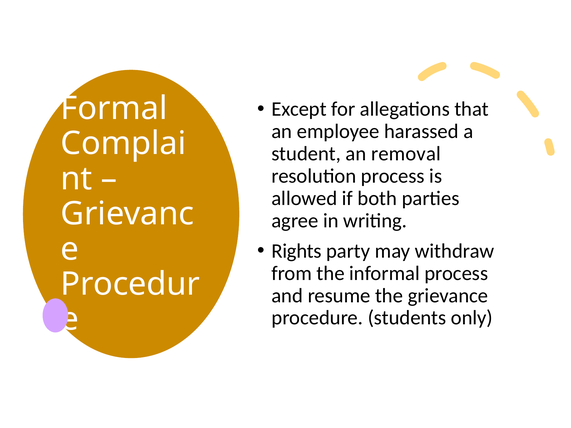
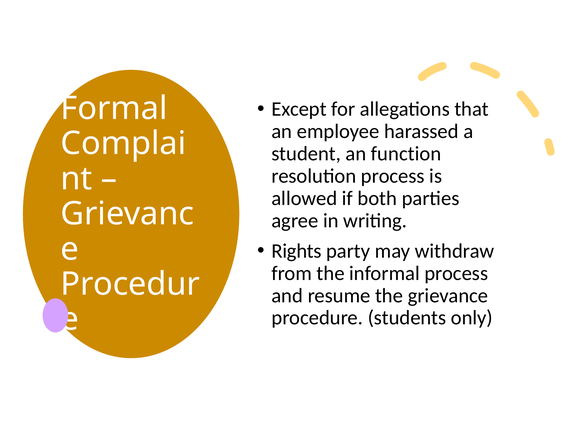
removal: removal -> function
